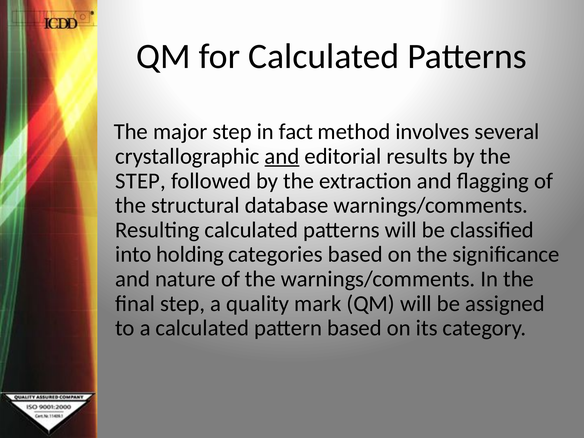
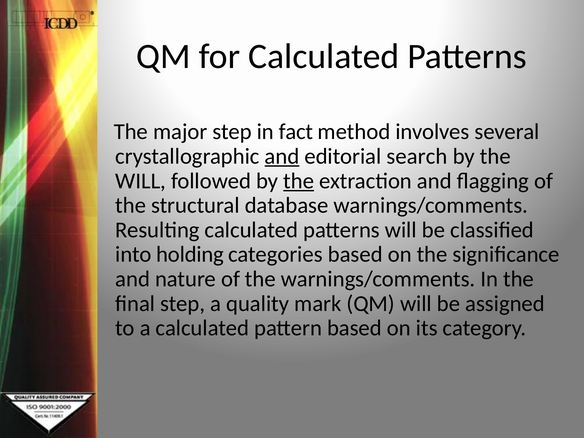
results: results -> search
STEP at (141, 181): STEP -> WILL
the at (299, 181) underline: none -> present
